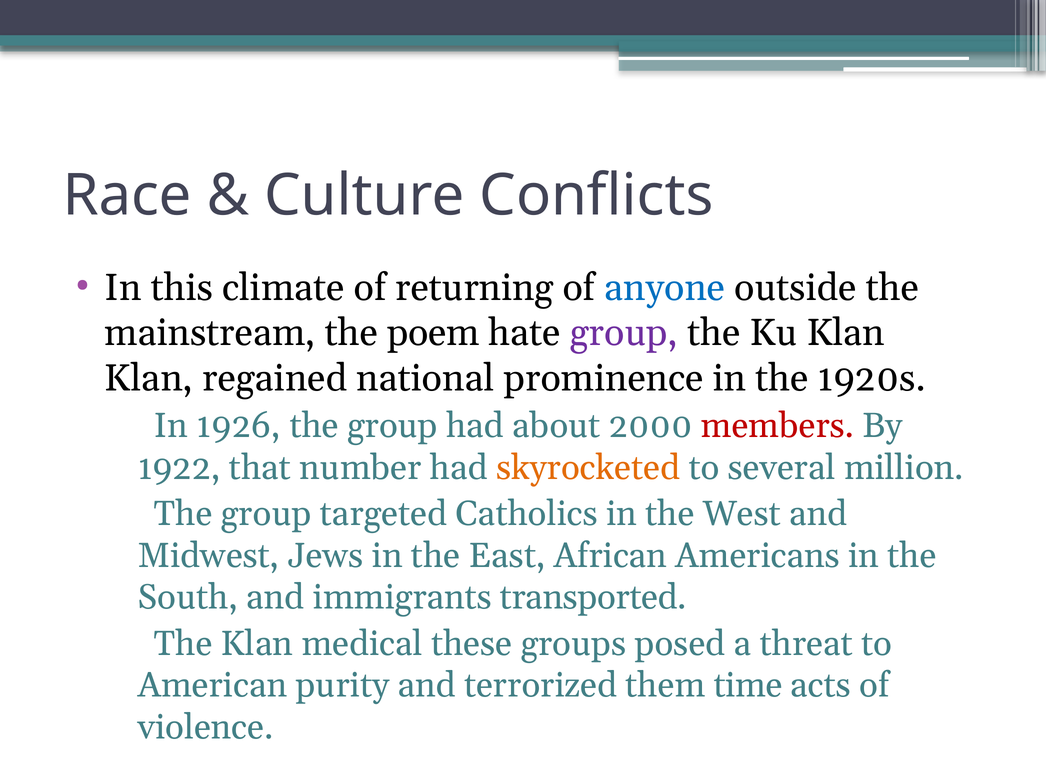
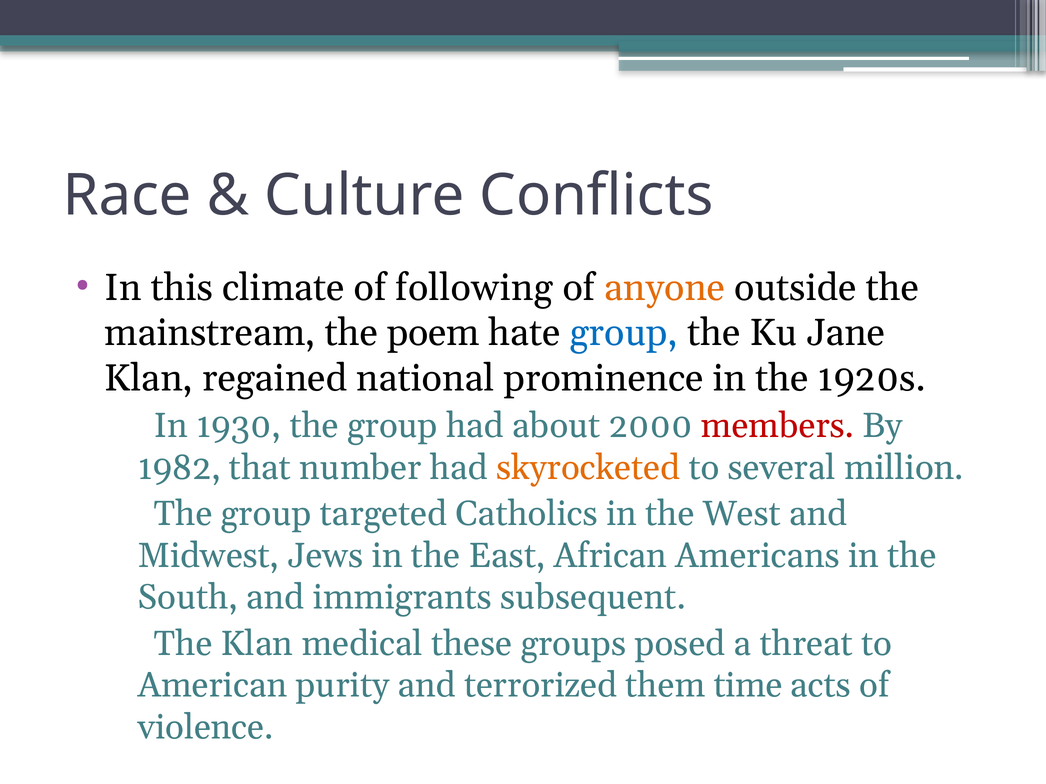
returning: returning -> following
anyone colour: blue -> orange
group at (624, 333) colour: purple -> blue
Ku Klan: Klan -> Jane
1926: 1926 -> 1930
1922: 1922 -> 1982
transported: transported -> subsequent
